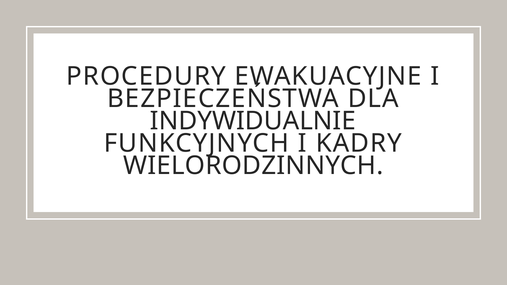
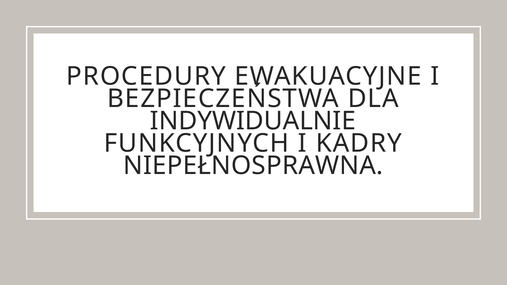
WIELORODZINNYCH: WIELORODZINNYCH -> NIEPEŁNOSPRAWNA
